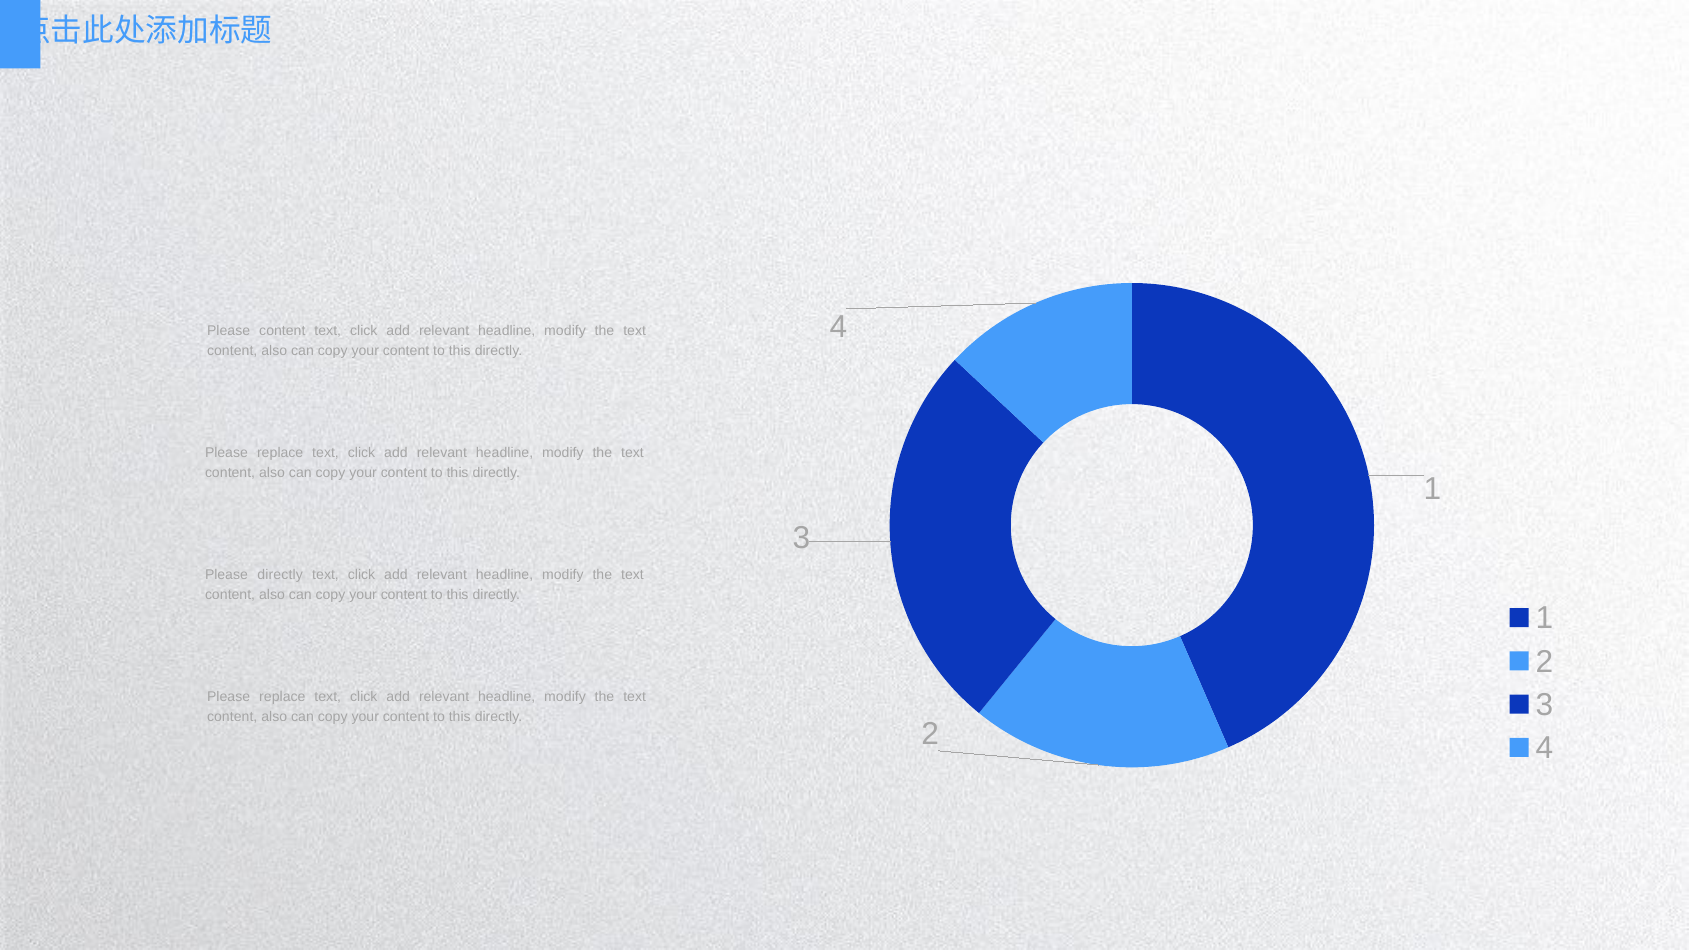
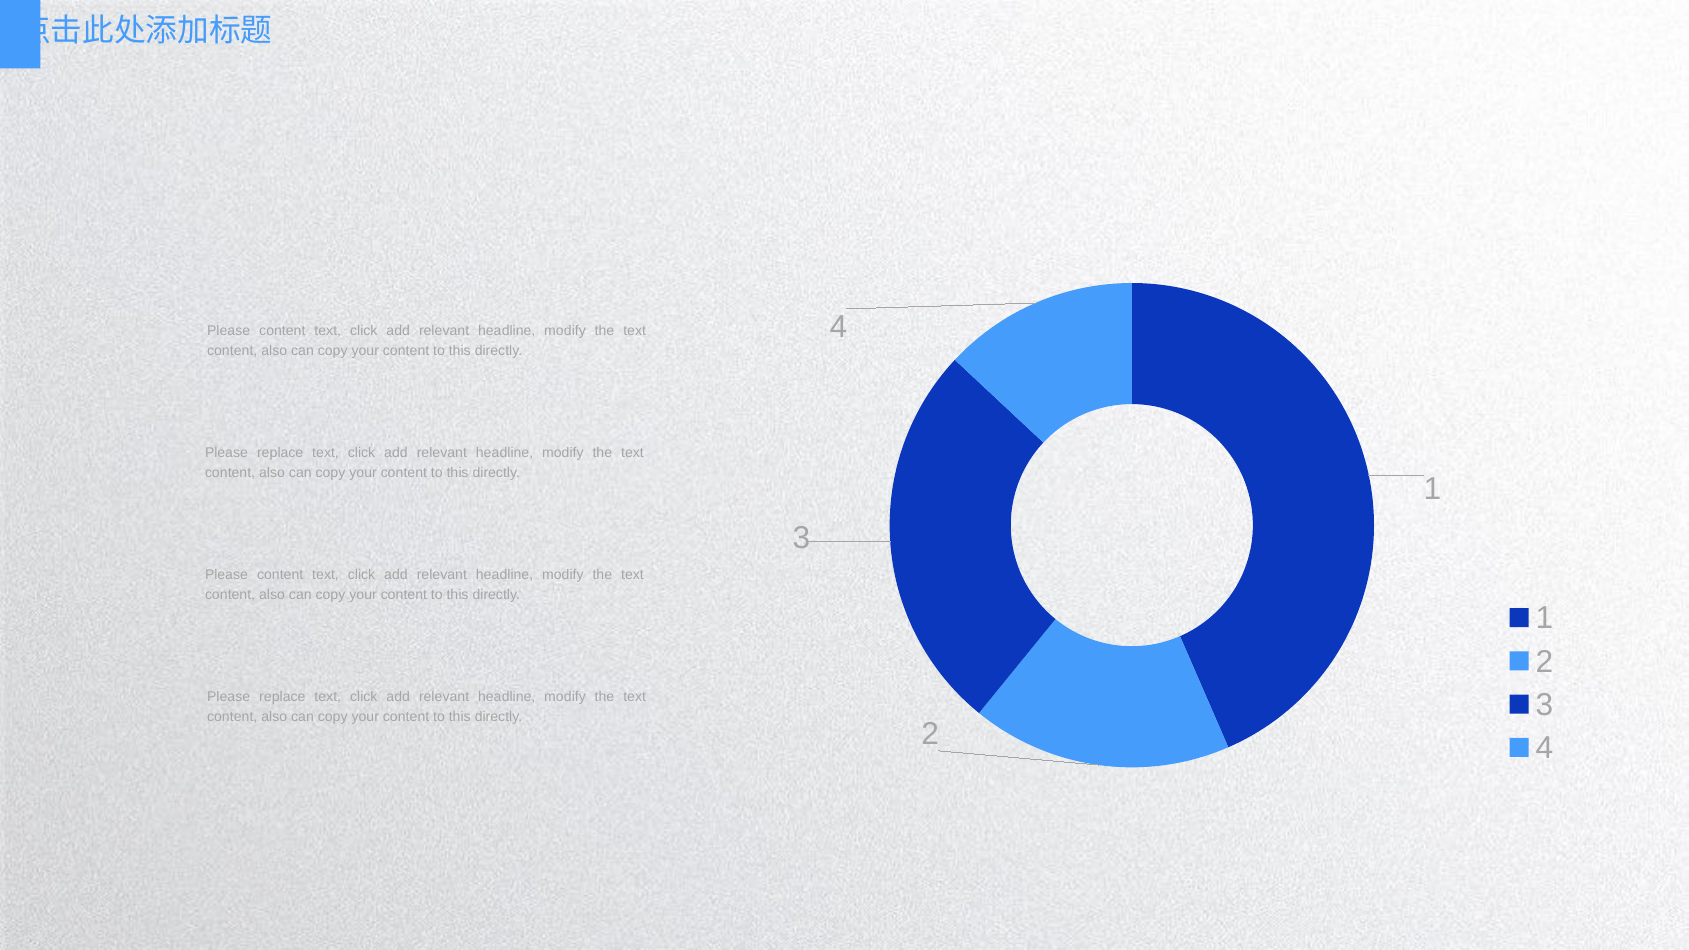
directly at (280, 575): directly -> content
